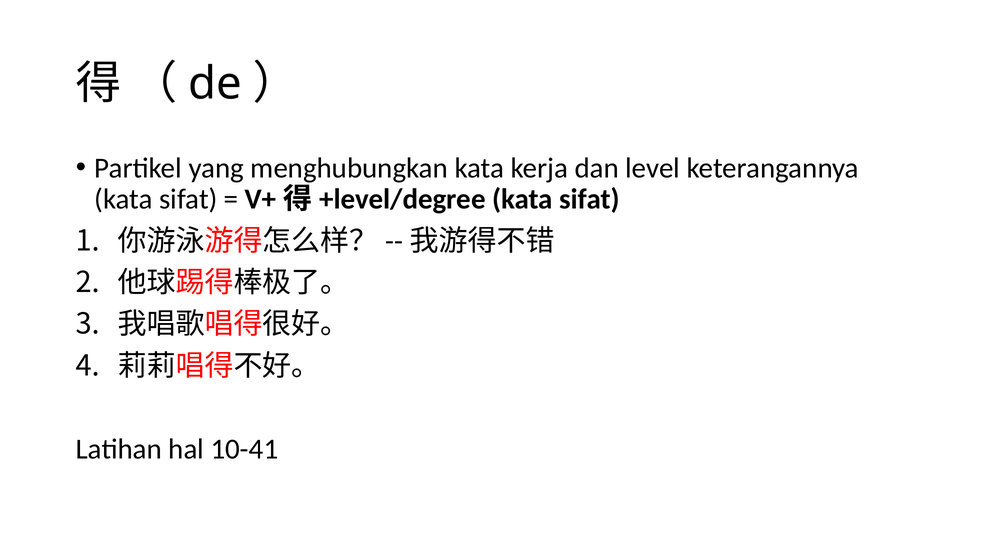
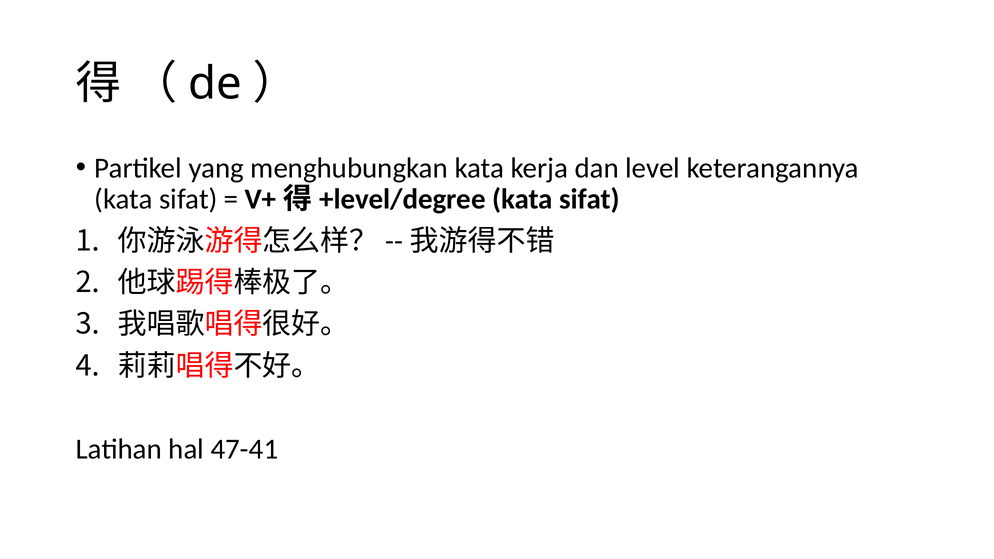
10-41: 10-41 -> 47-41
